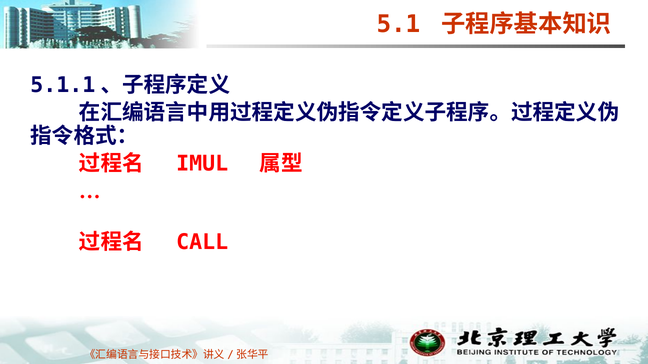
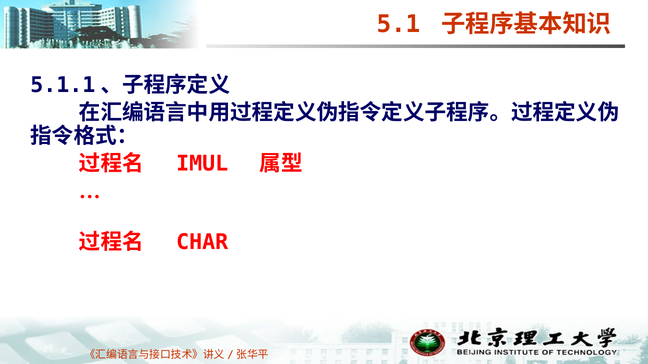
CALL: CALL -> CHAR
